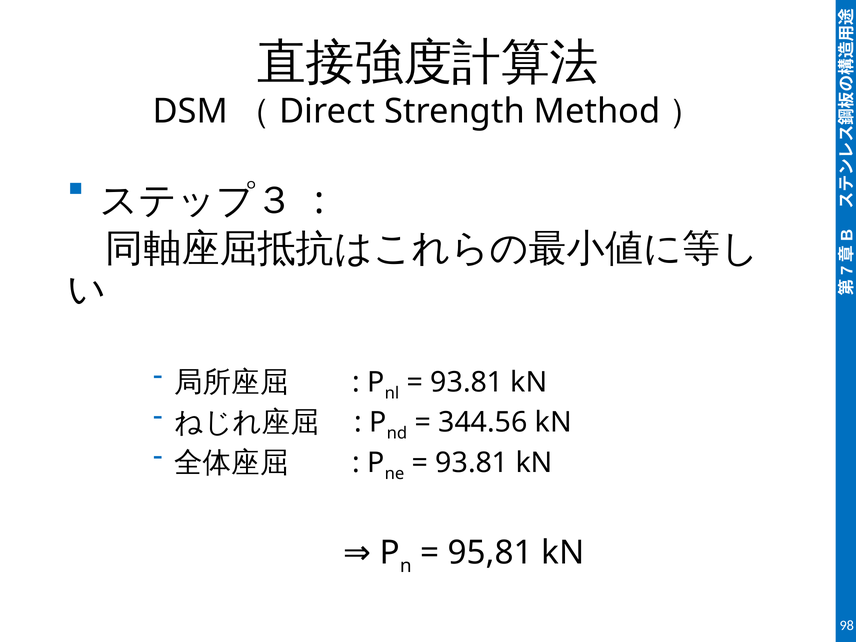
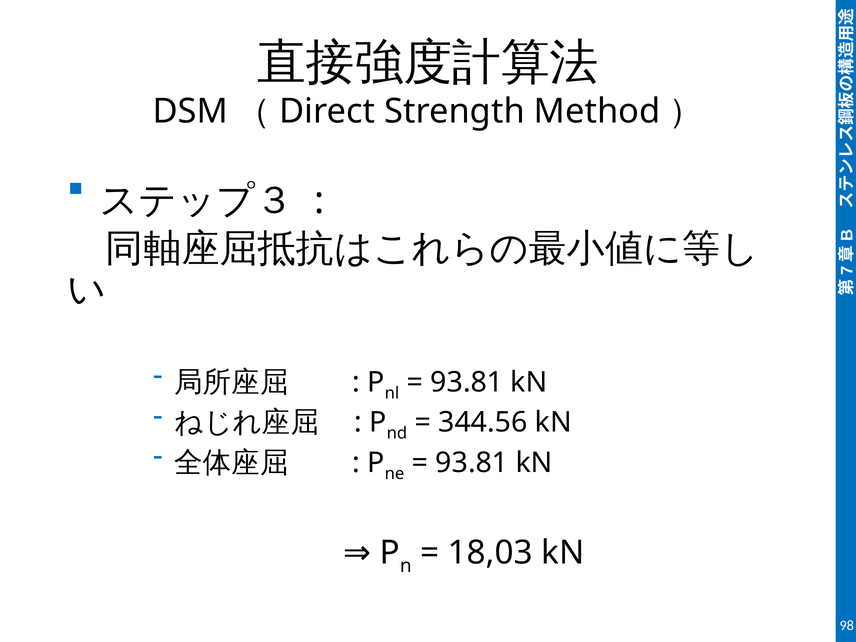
95,81: 95,81 -> 18,03
